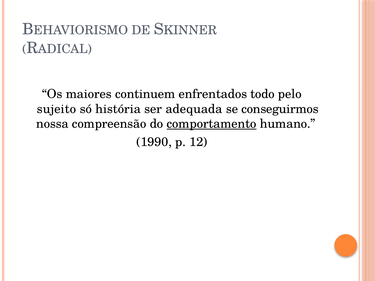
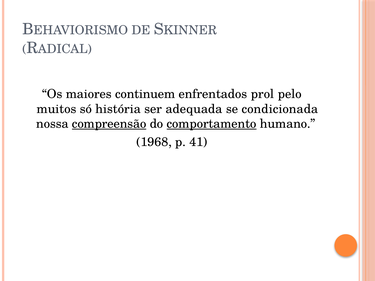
todo: todo -> prol
sujeito: sujeito -> muitos
conseguirmos: conseguirmos -> condicionada
compreensão underline: none -> present
1990: 1990 -> 1968
12: 12 -> 41
